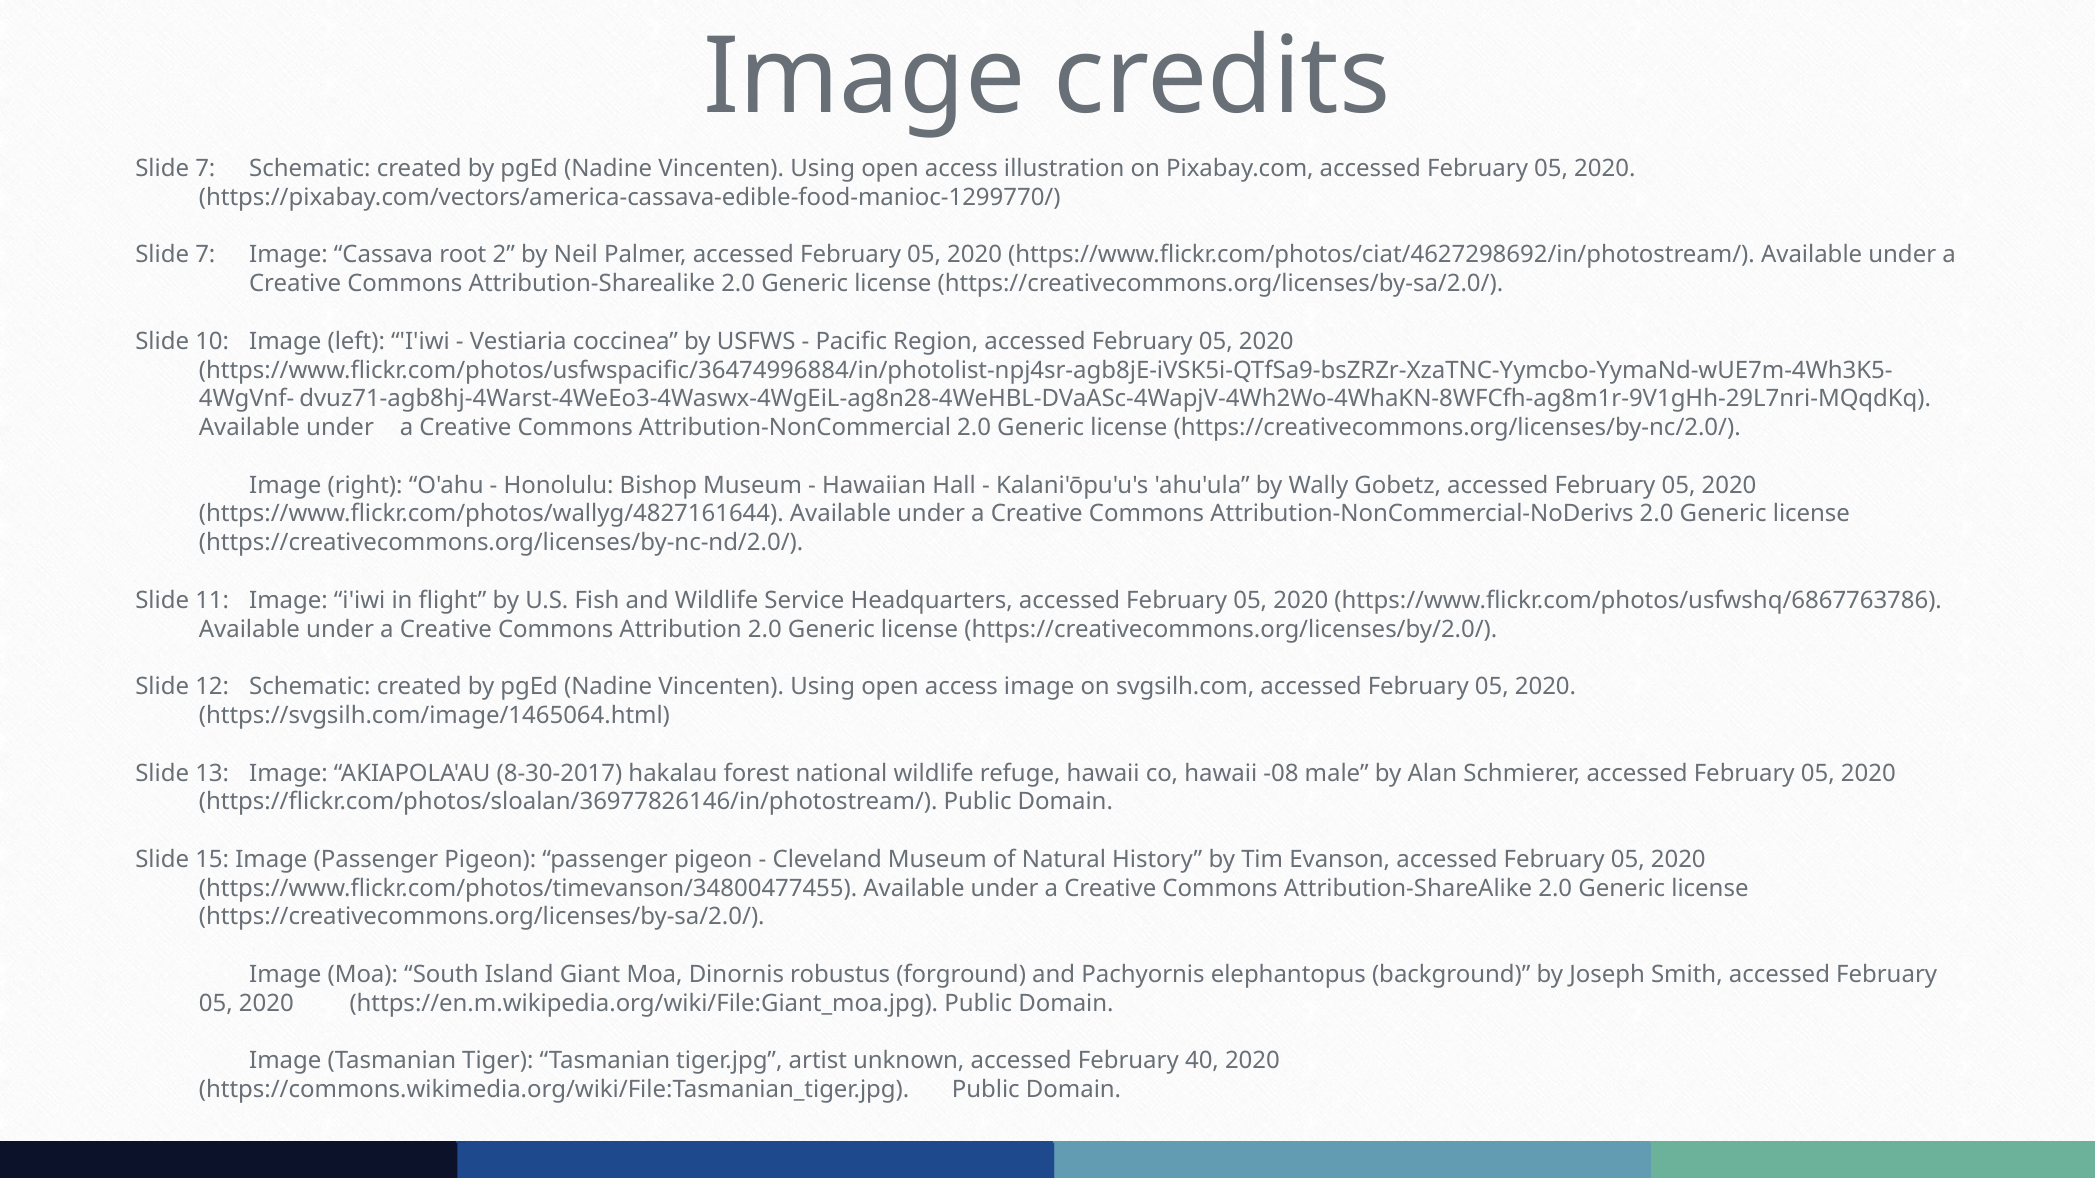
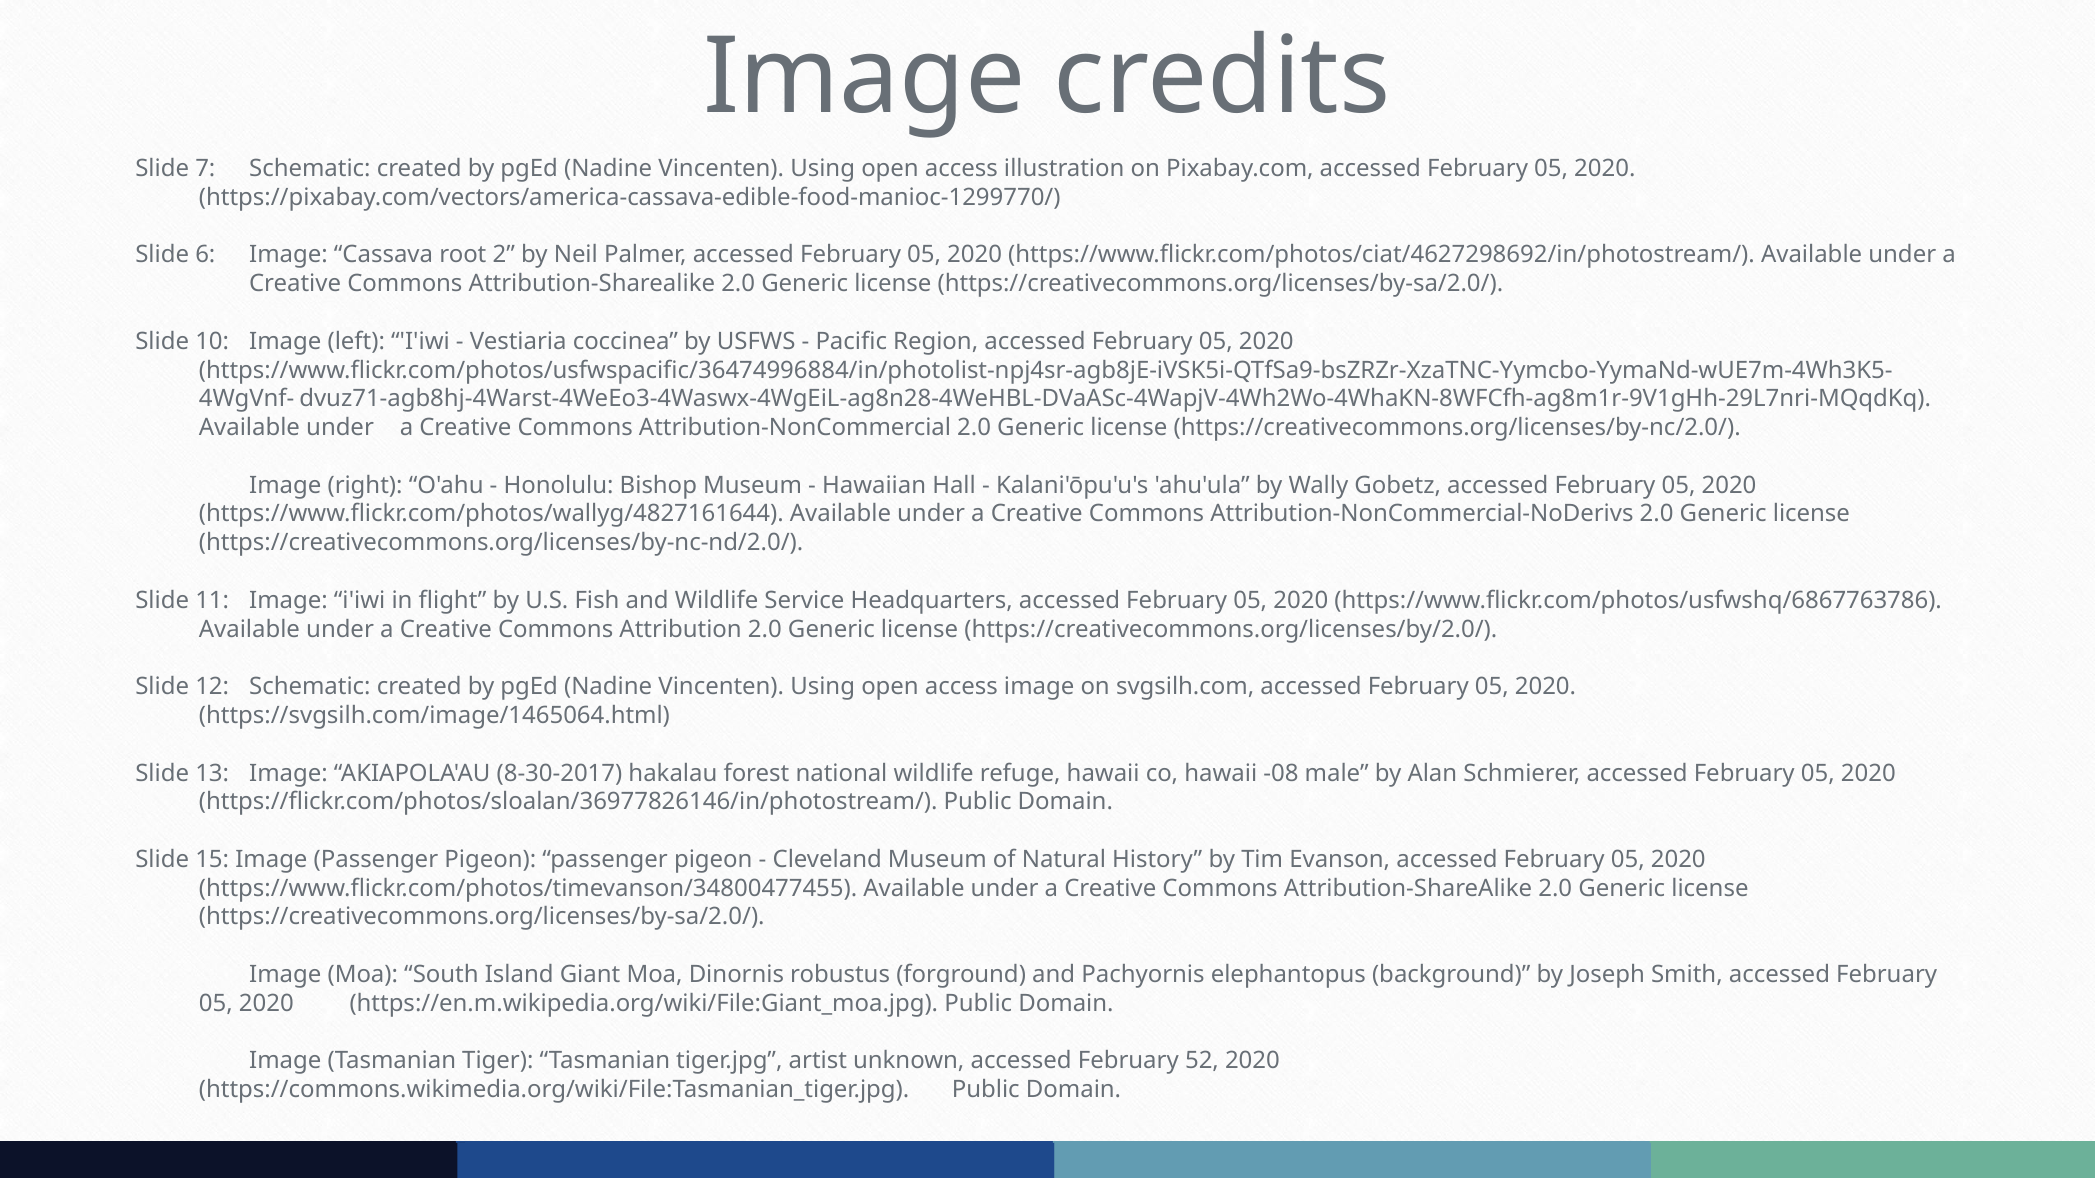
7 at (205, 255): 7 -> 6
40: 40 -> 52
